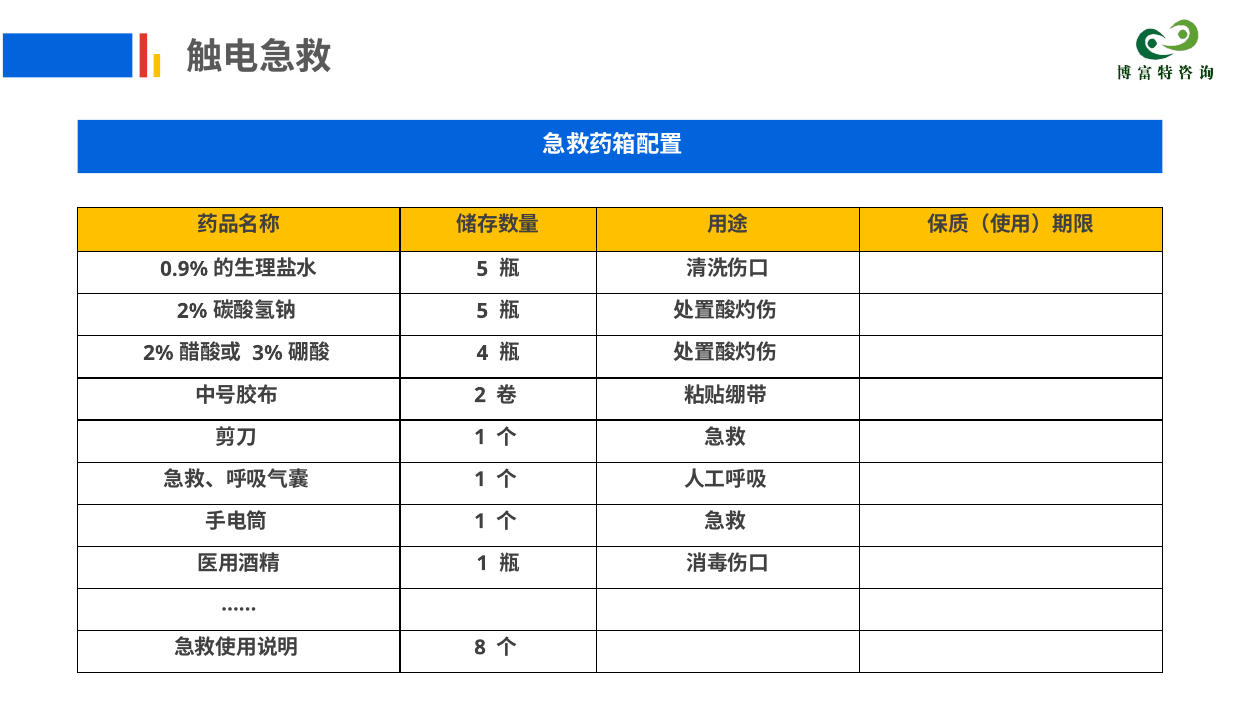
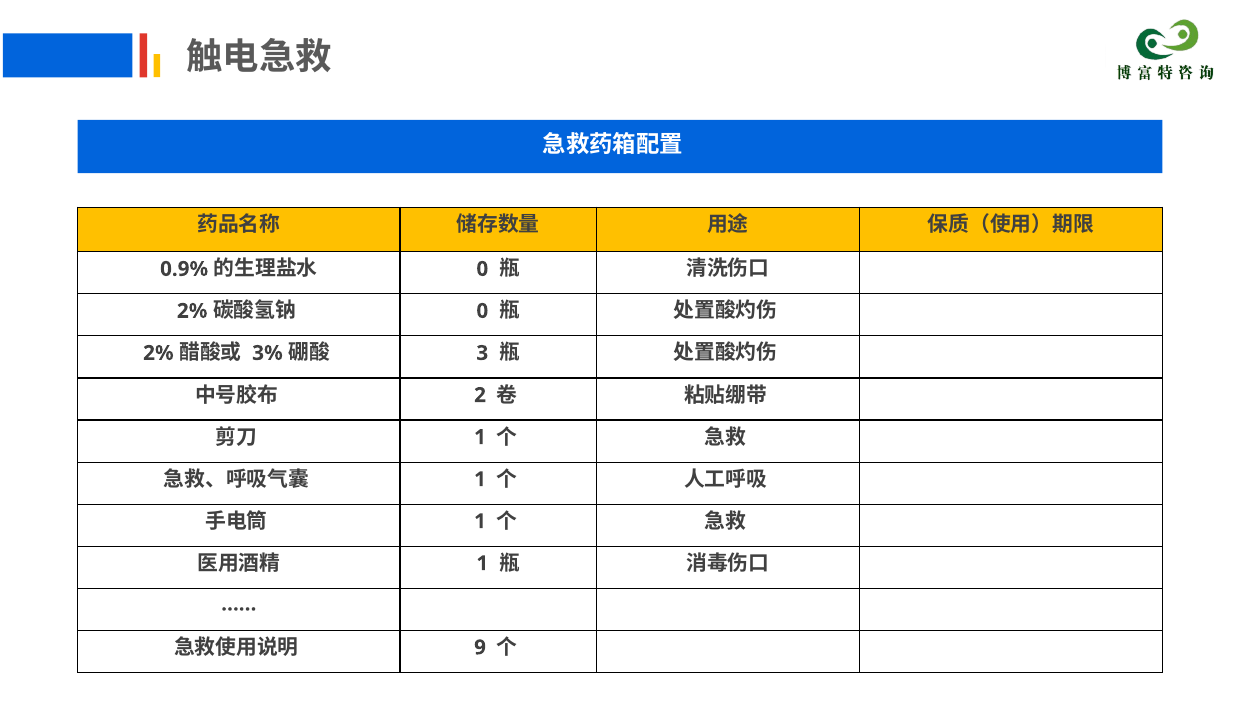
5 at (482, 269): 5 -> 0
5 at (482, 311): 5 -> 0
4: 4 -> 3
8: 8 -> 9
